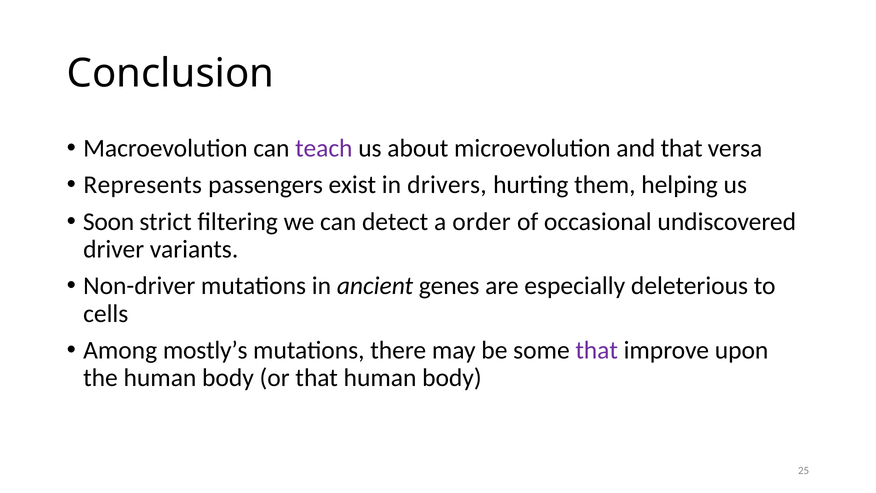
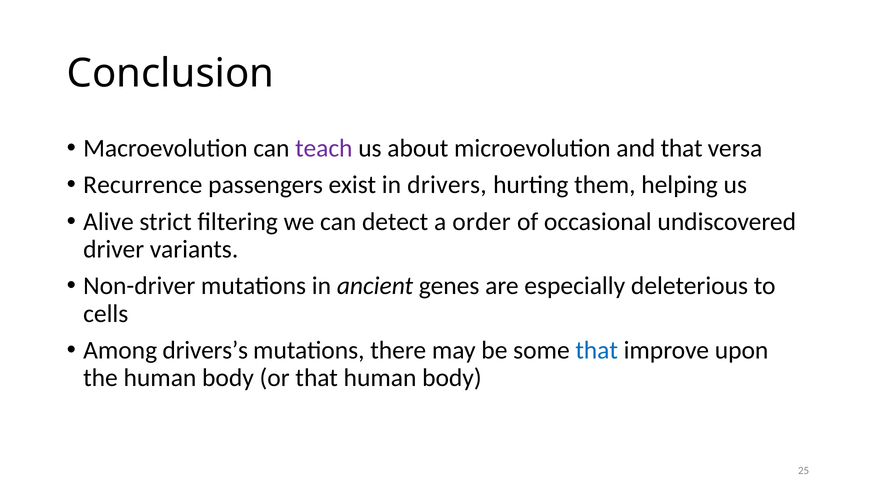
Represents: Represents -> Recurrence
Soon: Soon -> Alive
mostly’s: mostly’s -> drivers’s
that at (597, 350) colour: purple -> blue
